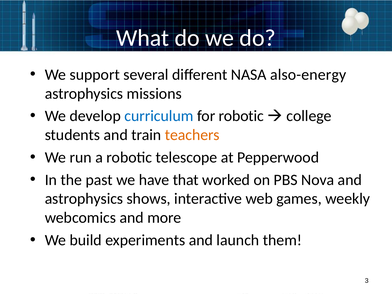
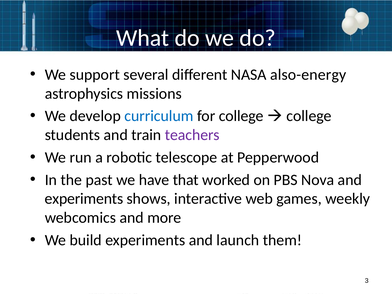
for robotic: robotic -> college
teachers colour: orange -> purple
astrophysics at (84, 199): astrophysics -> experiments
